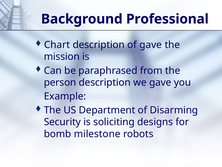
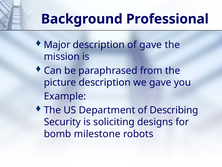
Chart: Chart -> Major
person: person -> picture
Disarming: Disarming -> Describing
